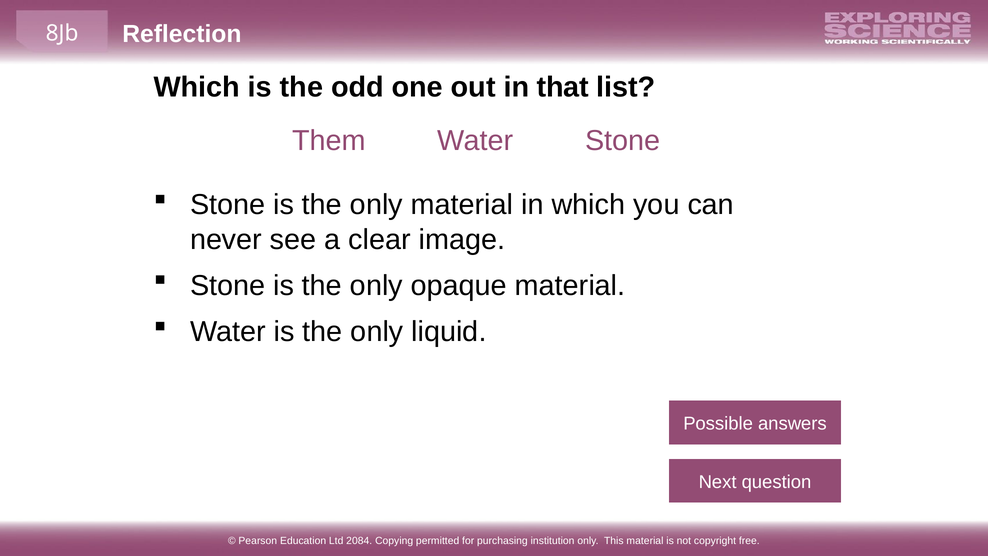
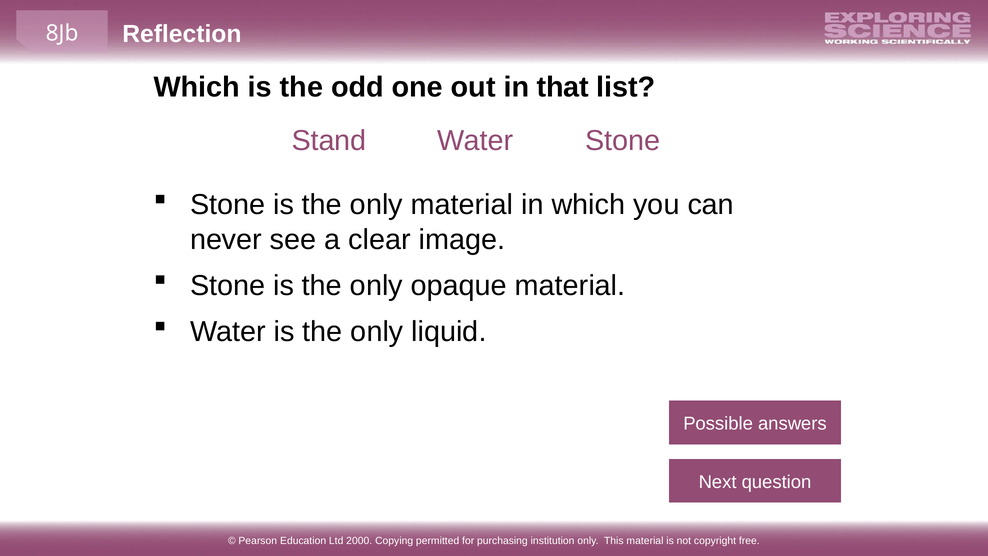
Them: Them -> Stand
2084: 2084 -> 2000
